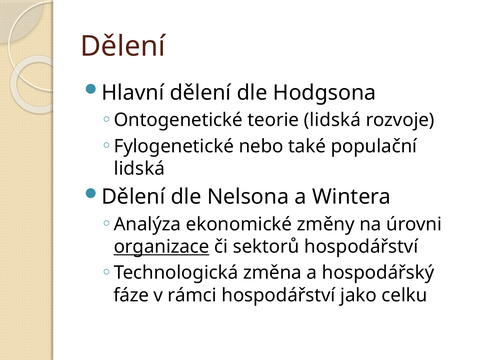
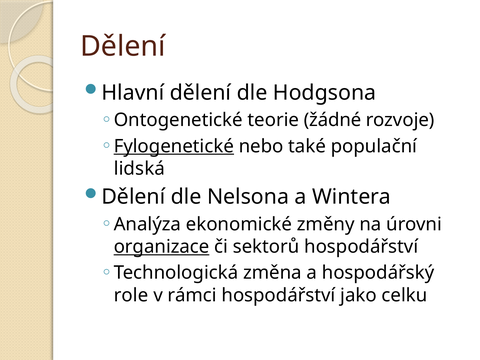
teorie lidská: lidská -> žádné
Fylogenetické underline: none -> present
fáze: fáze -> role
